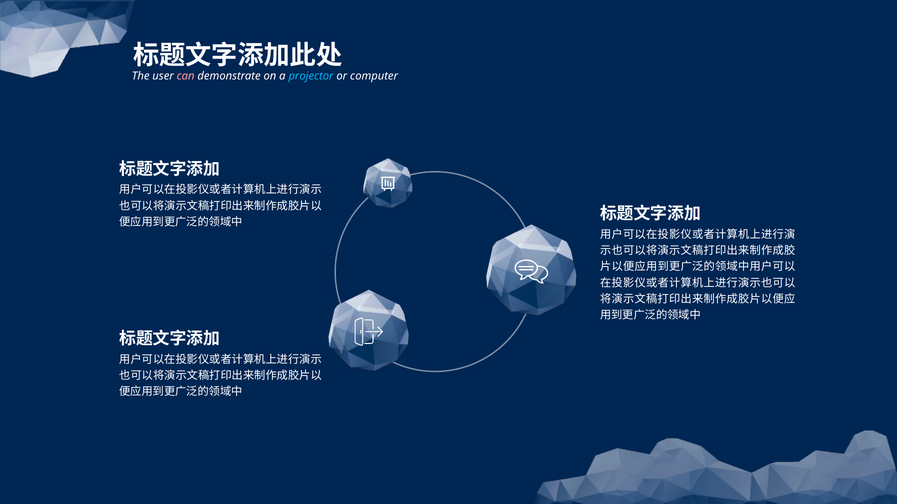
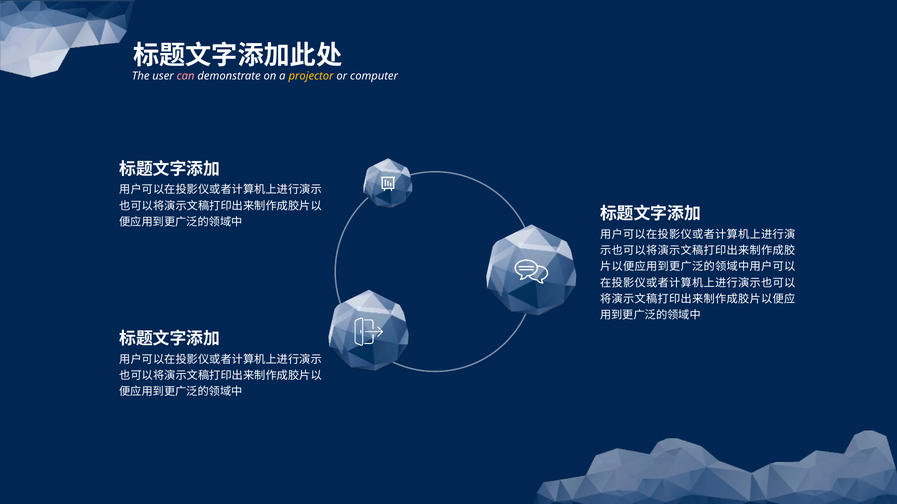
projector colour: light blue -> yellow
